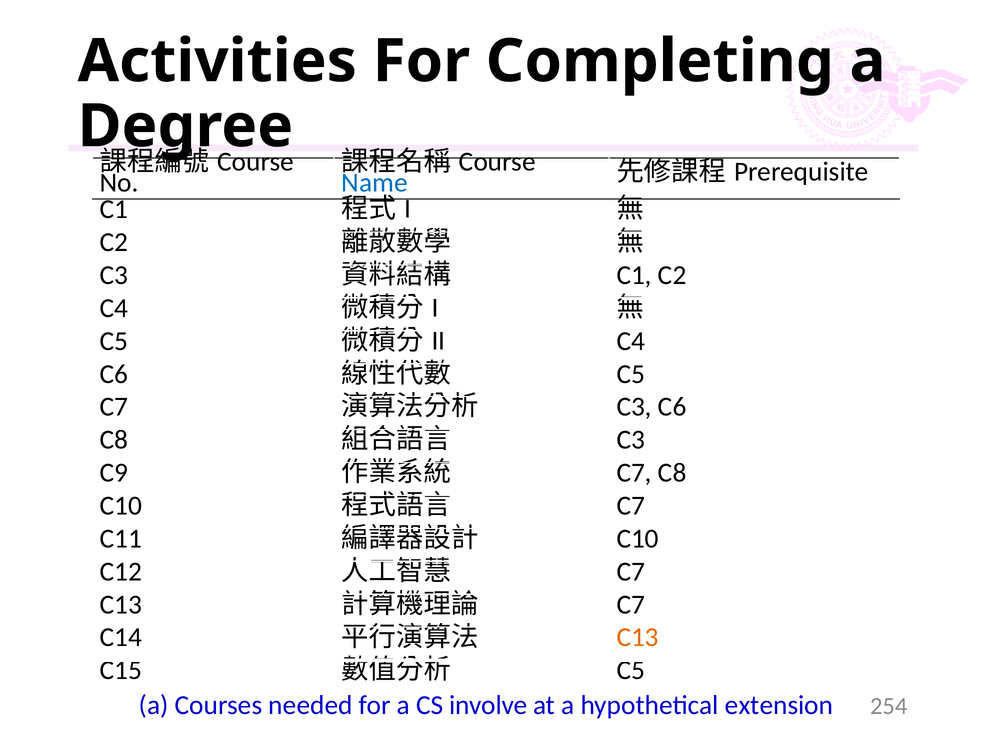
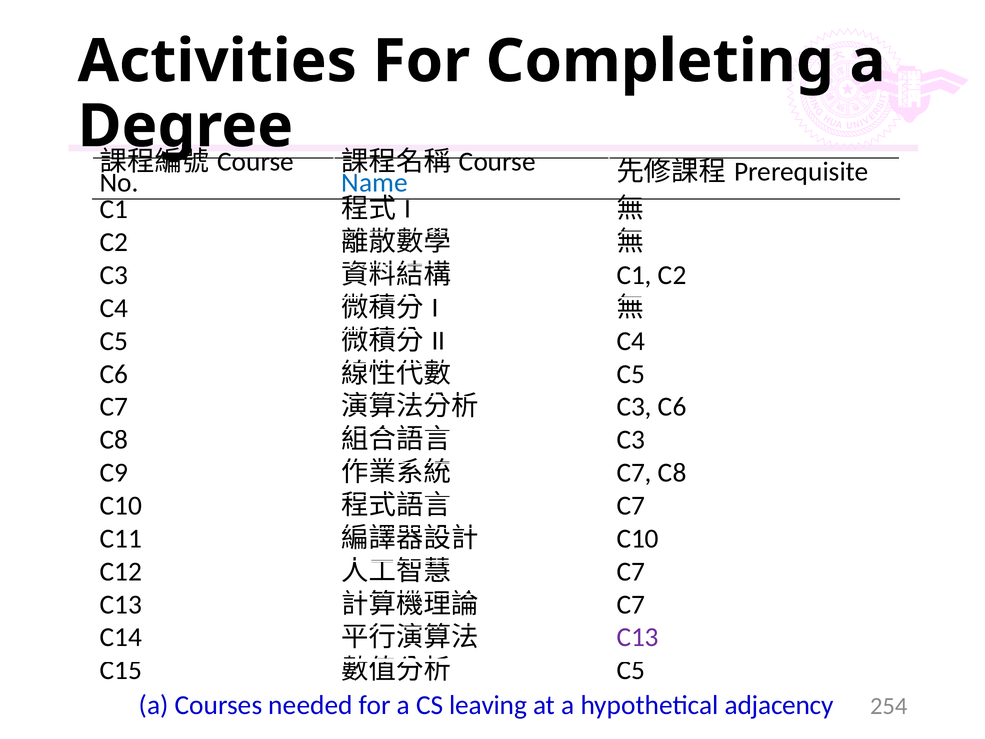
C13 at (638, 637) colour: orange -> purple
involve: involve -> leaving
extension: extension -> adjacency
